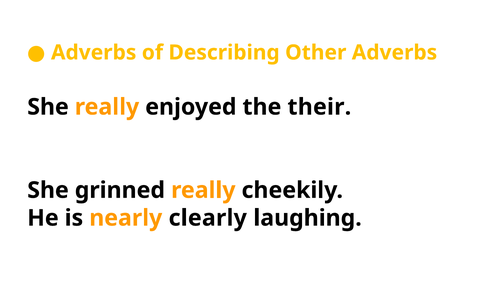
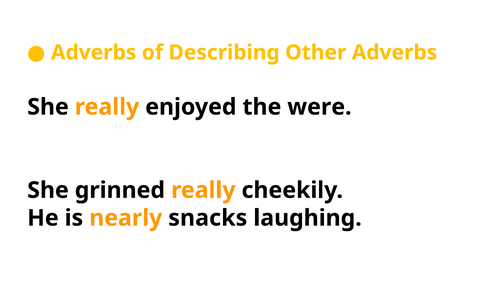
their: their -> were
clearly: clearly -> snacks
